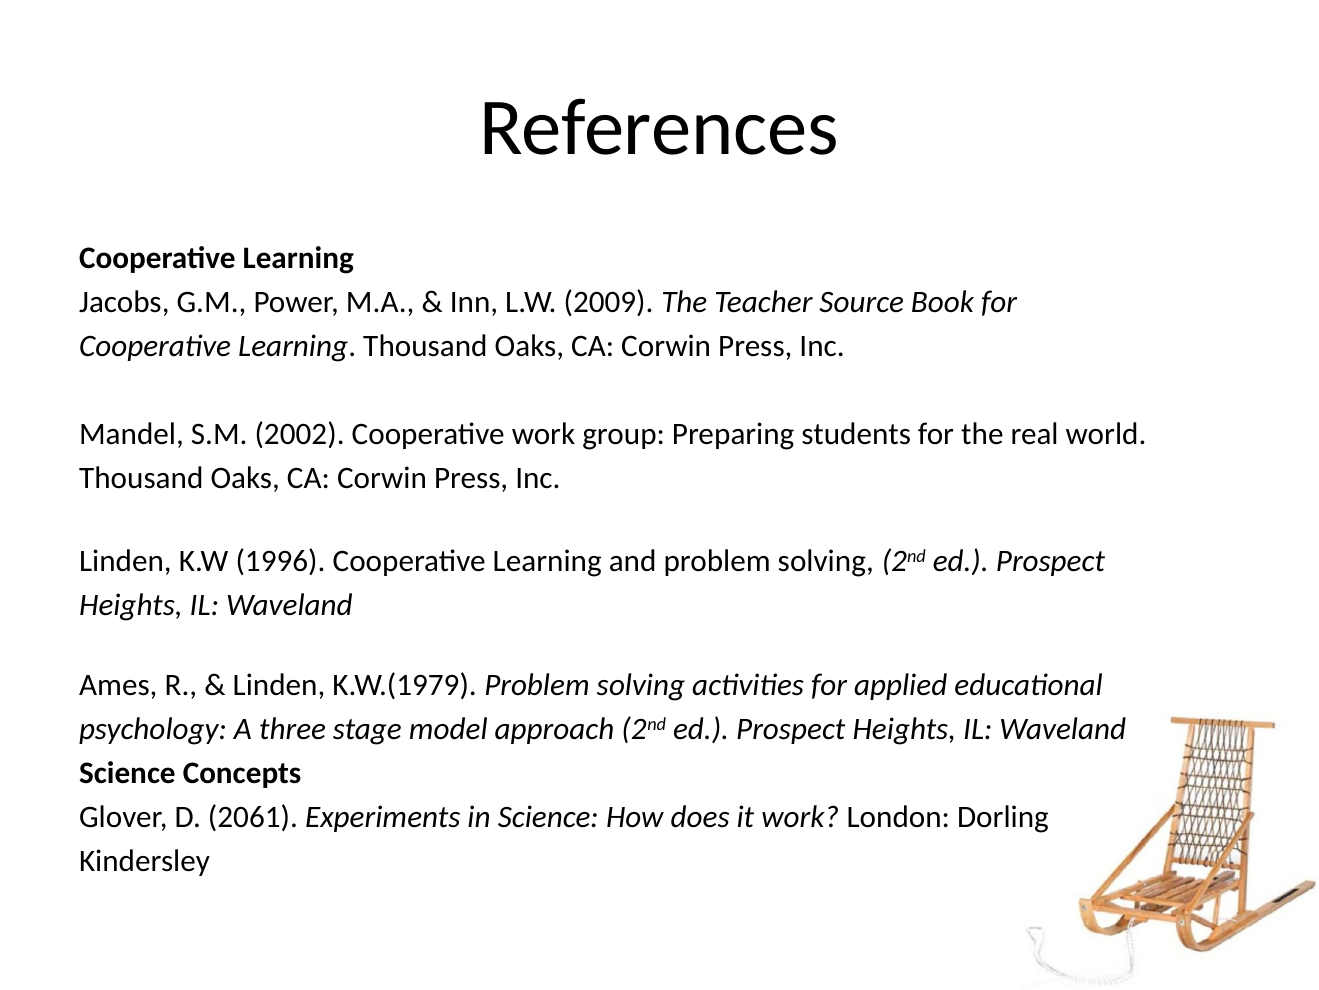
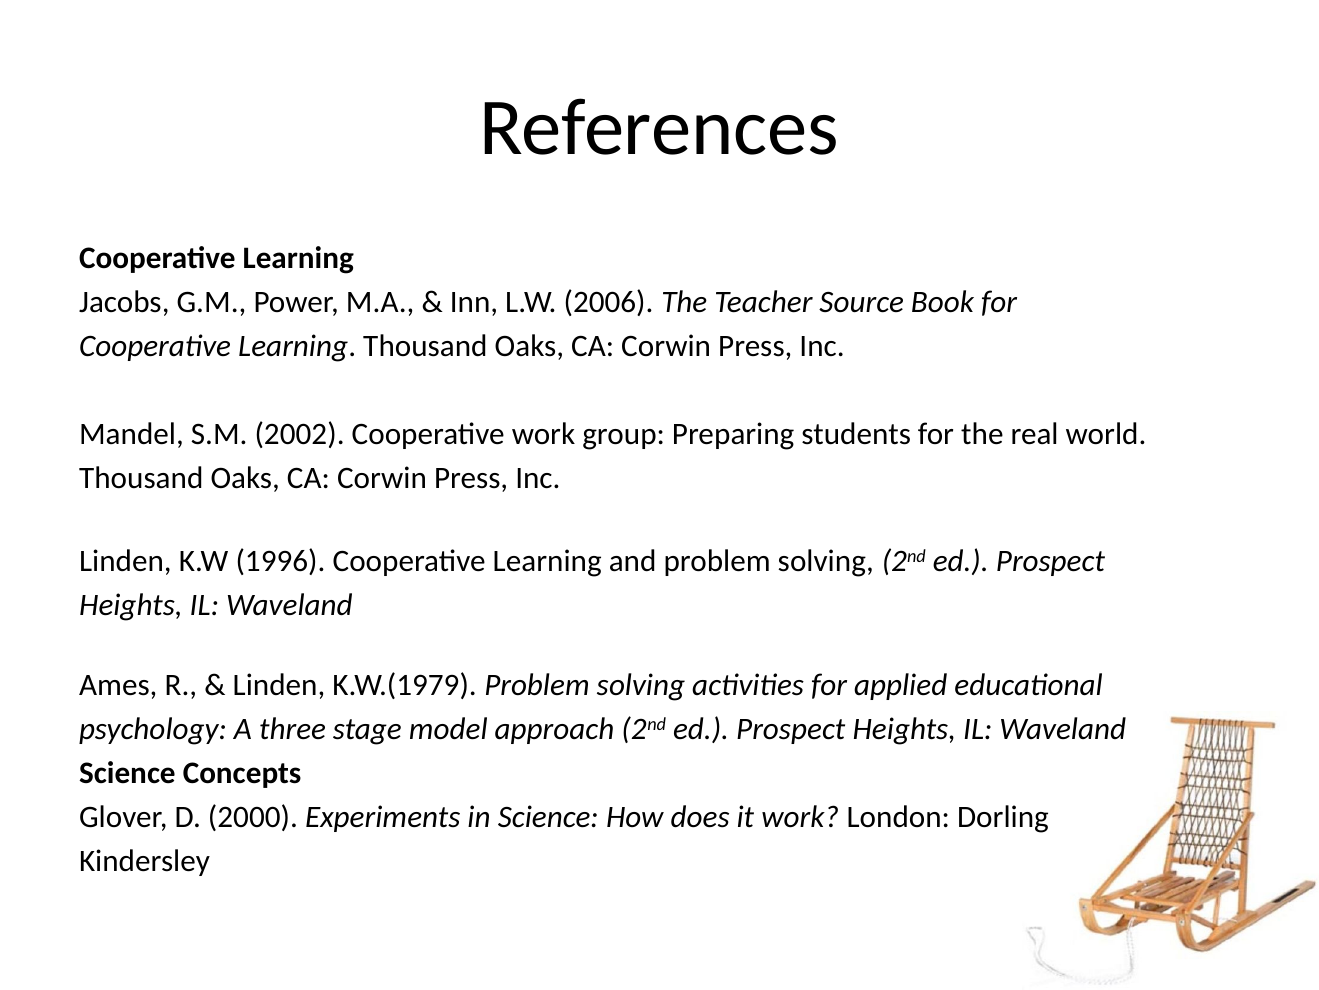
2009: 2009 -> 2006
2061: 2061 -> 2000
